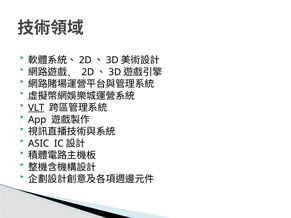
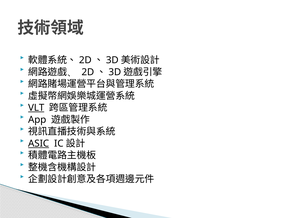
ASIC underline: none -> present
